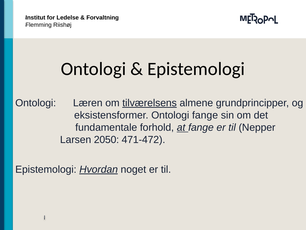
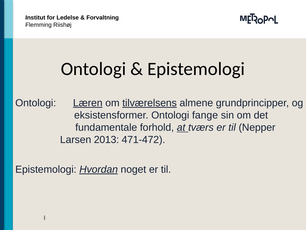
Læren underline: none -> present
at fange: fange -> tværs
2050: 2050 -> 2013
